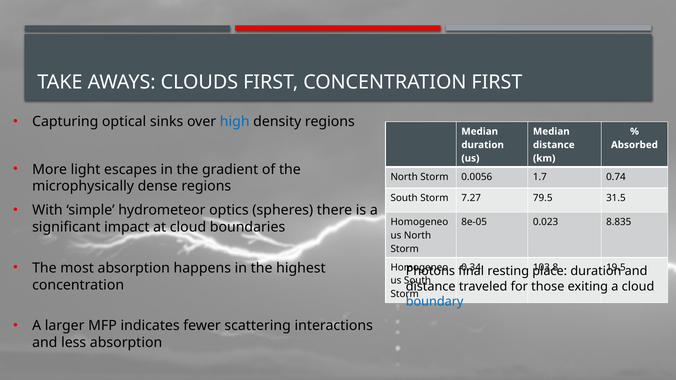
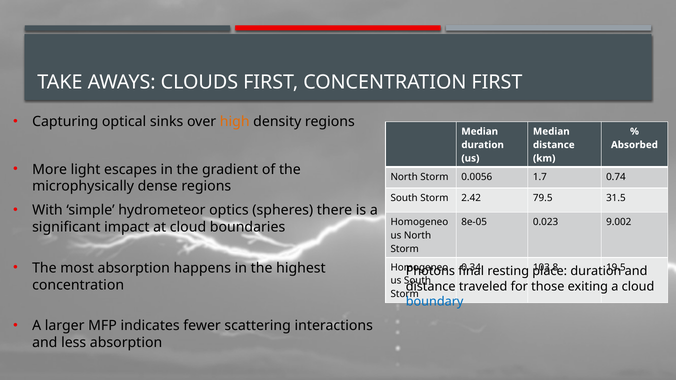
high colour: blue -> orange
7.27: 7.27 -> 2.42
8.835: 8.835 -> 9.002
